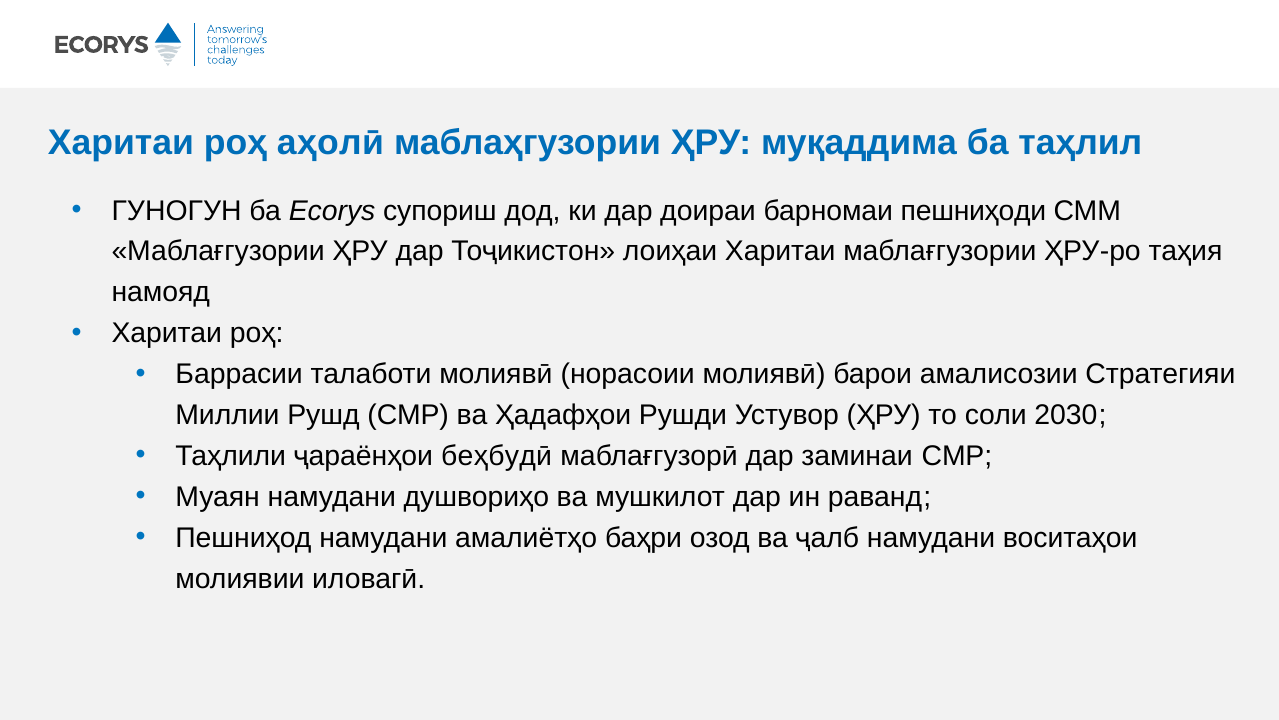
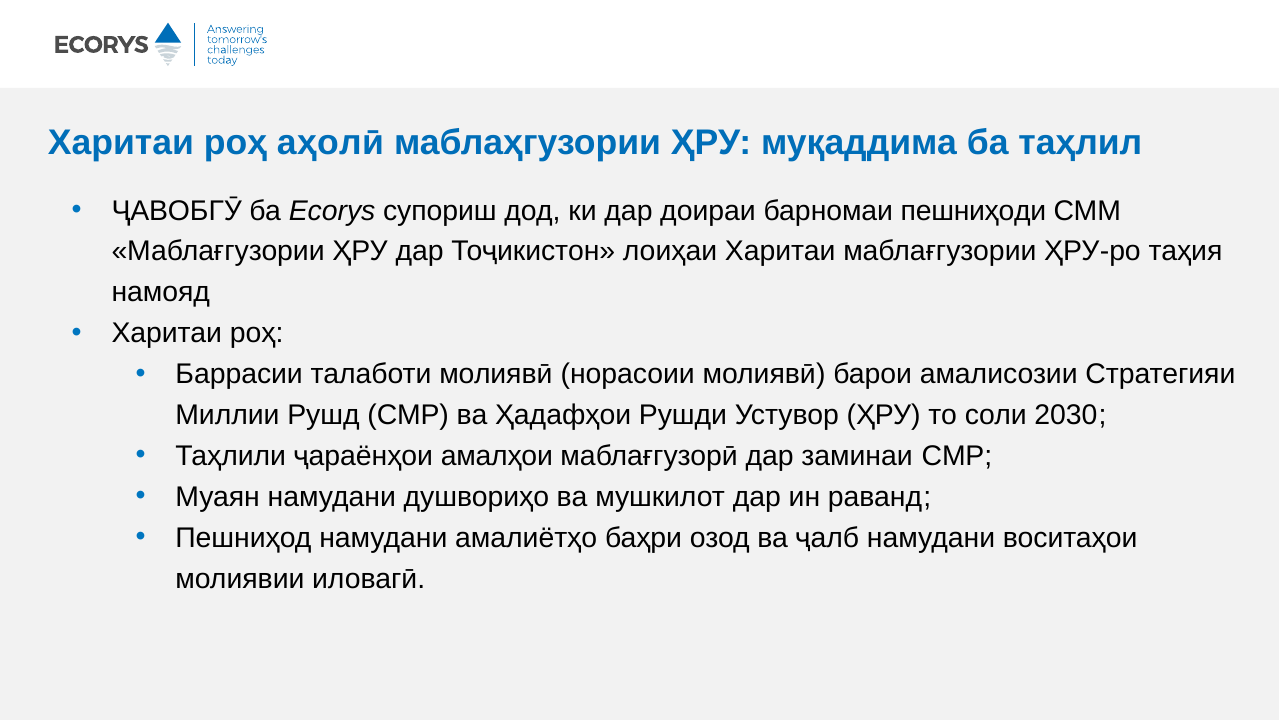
ГУНОГУН: ГУНОГУН -> ҶАВОБГӮ
беҳбудӣ: беҳбудӣ -> амалҳои
